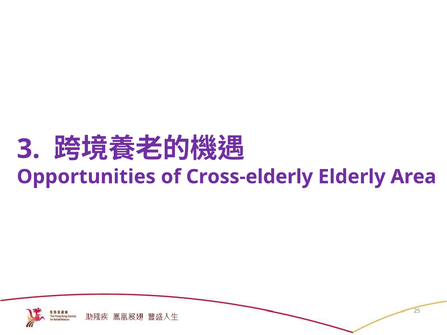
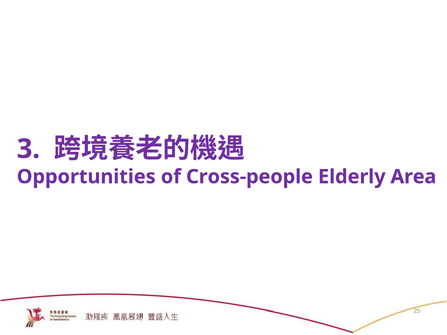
Cross-elderly: Cross-elderly -> Cross-people
